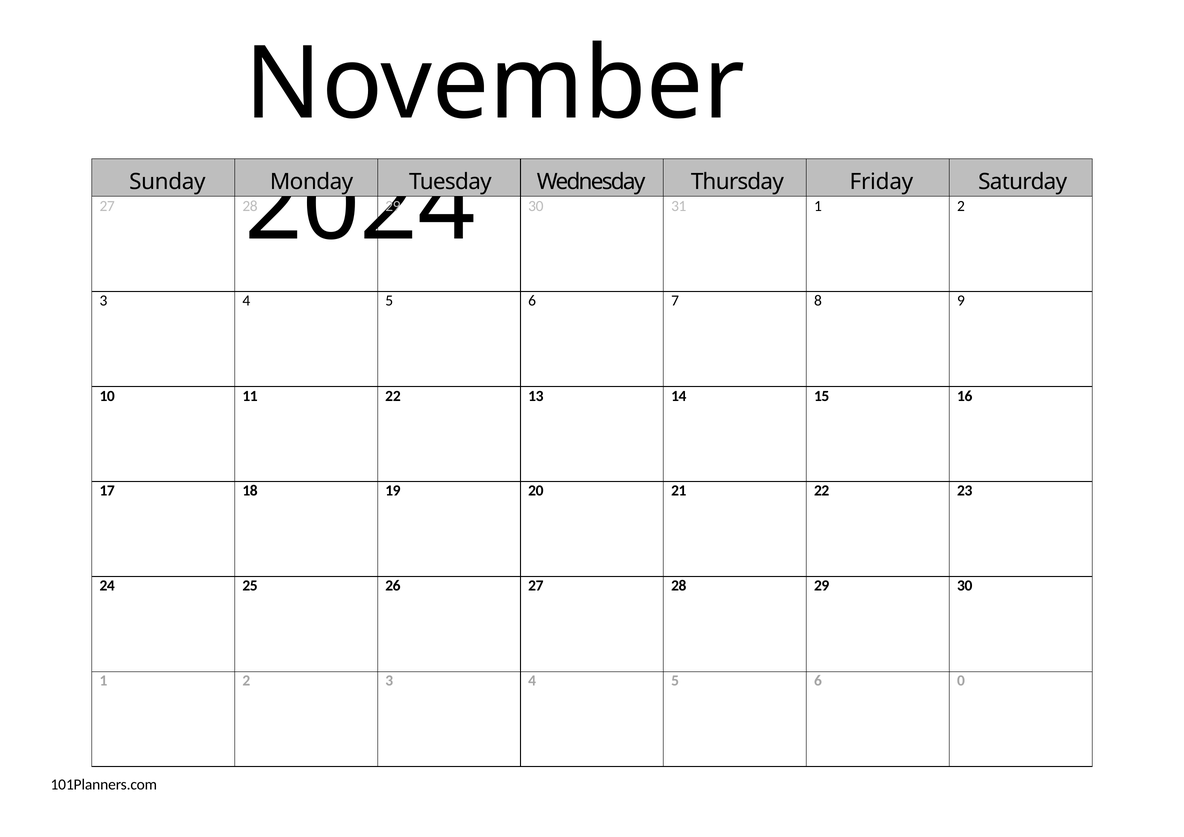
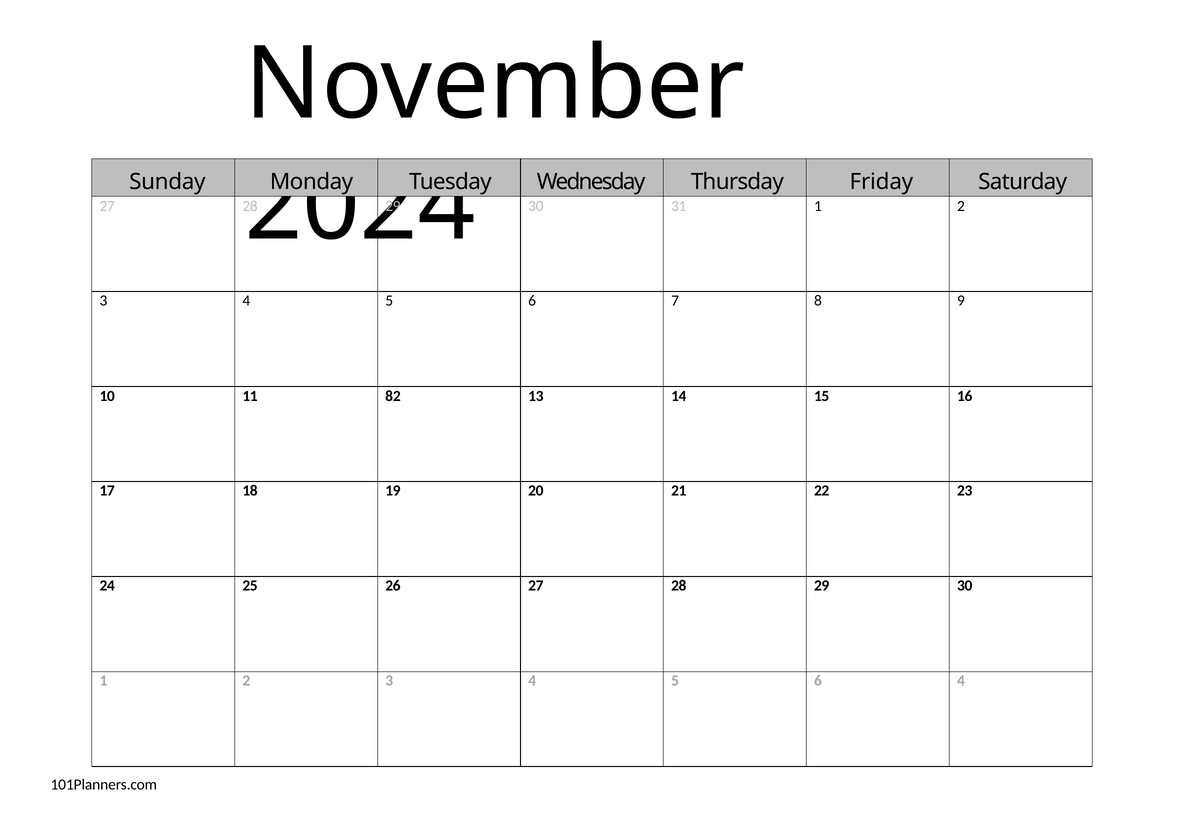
11 22: 22 -> 82
6 0: 0 -> 4
